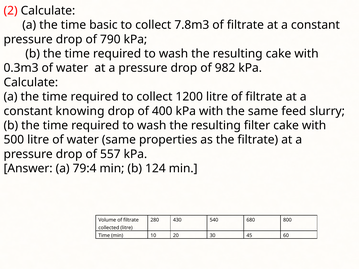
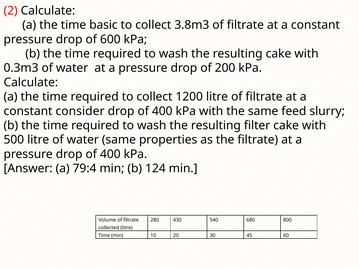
7.8m3: 7.8m3 -> 3.8m3
790: 790 -> 600
982: 982 -> 200
knowing: knowing -> consider
pressure drop of 557: 557 -> 400
